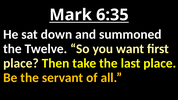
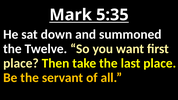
6:35: 6:35 -> 5:35
